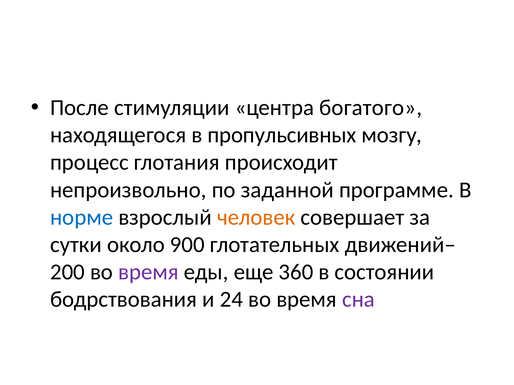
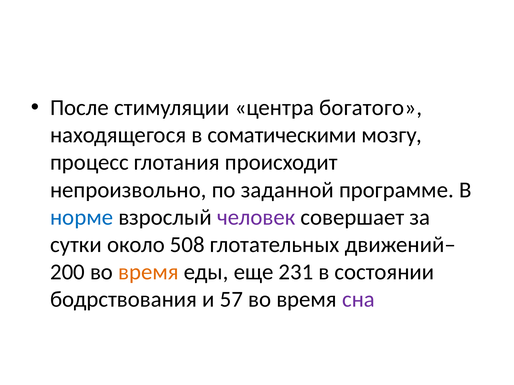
пропульсивных: пропульсивных -> соматическими
человек colour: orange -> purple
900: 900 -> 508
время at (148, 272) colour: purple -> orange
360: 360 -> 231
24: 24 -> 57
